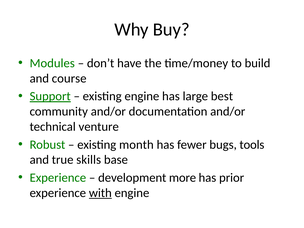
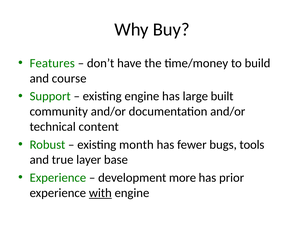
Modules: Modules -> Features
Support underline: present -> none
best: best -> built
venture: venture -> content
skills: skills -> layer
